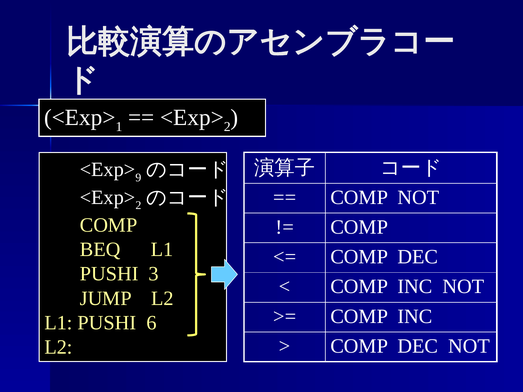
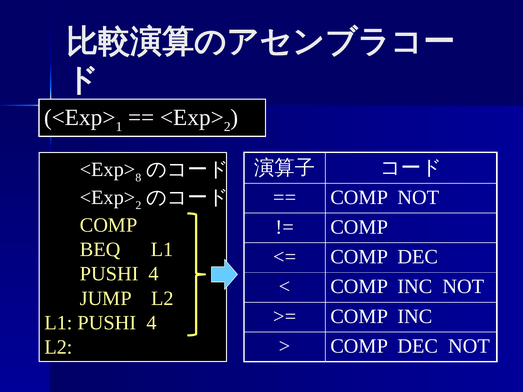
9: 9 -> 8
3 at (154, 274): 3 -> 4
6 at (151, 323): 6 -> 4
